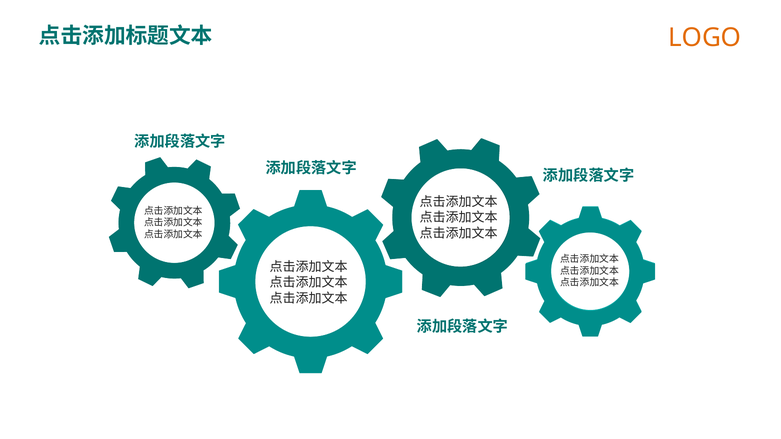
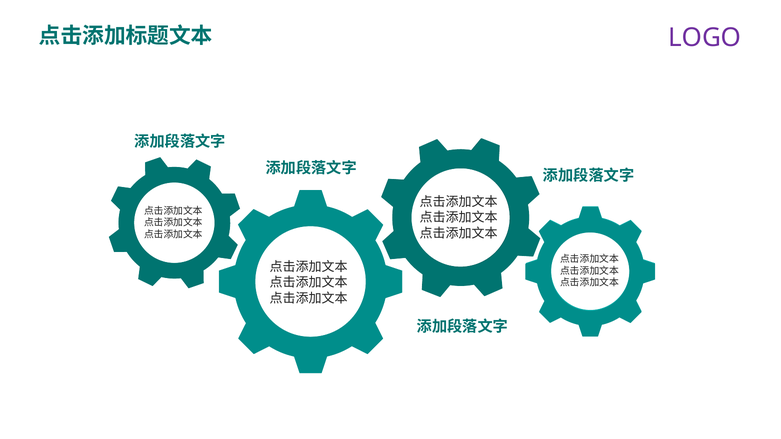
LOGO colour: orange -> purple
